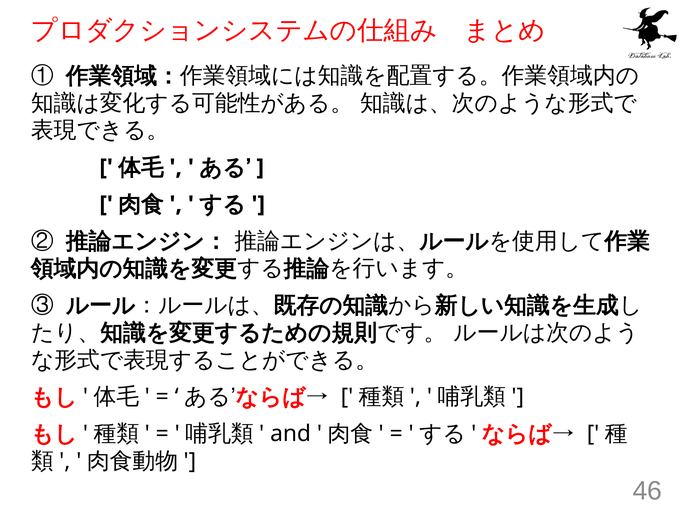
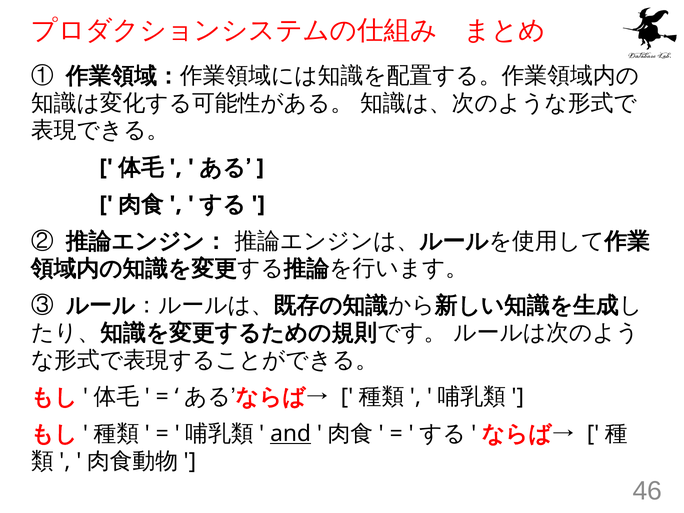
and underline: none -> present
